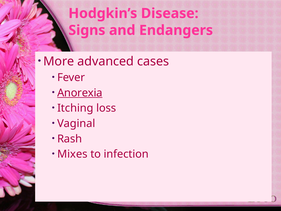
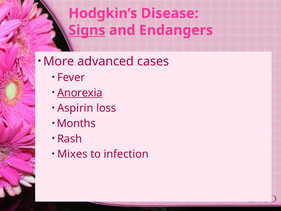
Signs underline: none -> present
Itching: Itching -> Aspirin
Vaginal: Vaginal -> Months
